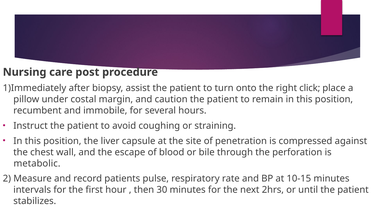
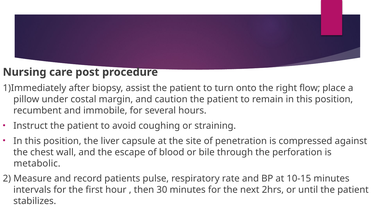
click: click -> flow
